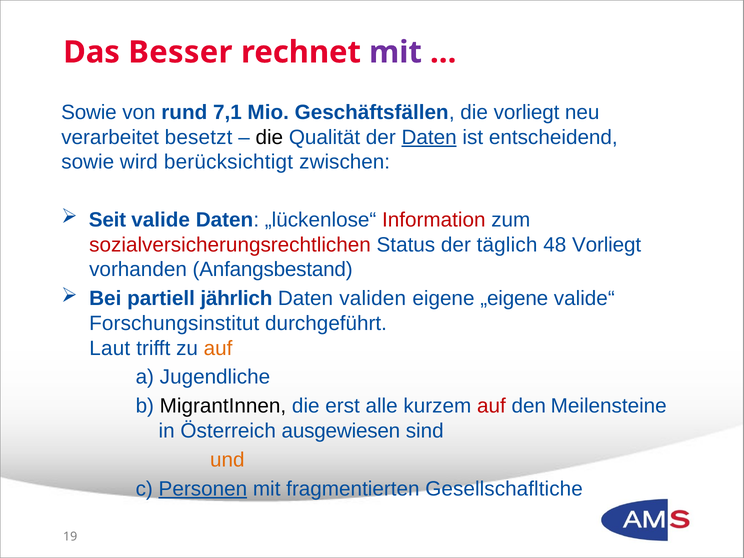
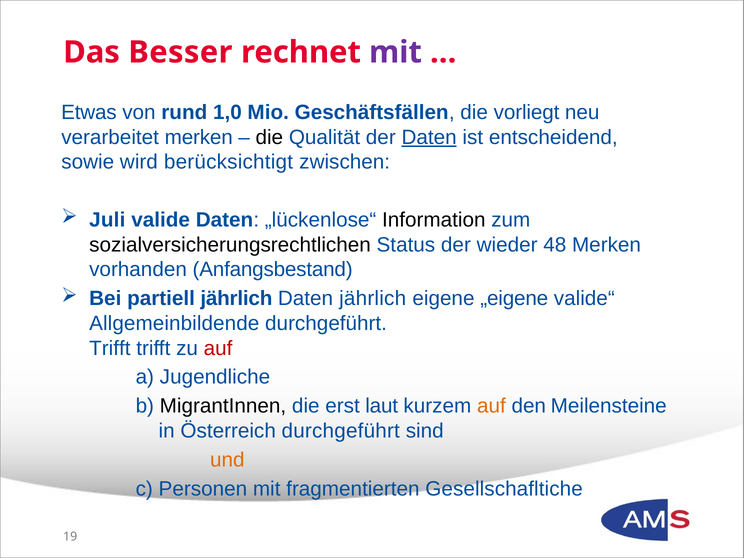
Sowie at (89, 113): Sowie -> Etwas
7,1: 7,1 -> 1,0
verarbeitet besetzt: besetzt -> merken
Seit: Seit -> Juli
Information colour: red -> black
sozialversicherungsrechtlichen colour: red -> black
täglich: täglich -> wieder
48 Vorliegt: Vorliegt -> Merken
Daten validen: validen -> jährlich
Forschungsinstitut: Forschungsinstitut -> Allgemeinbildende
Laut at (110, 348): Laut -> Trifft
auf at (218, 348) colour: orange -> red
alle: alle -> laut
auf at (491, 406) colour: red -> orange
Österreich ausgewiesen: ausgewiesen -> durchgeführt
Personen underline: present -> none
